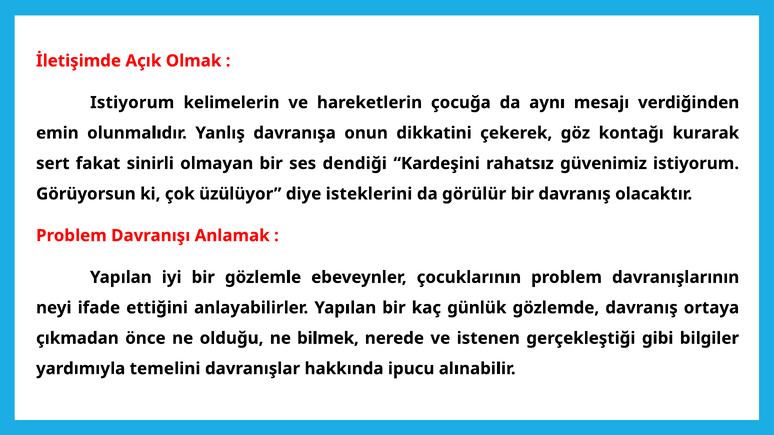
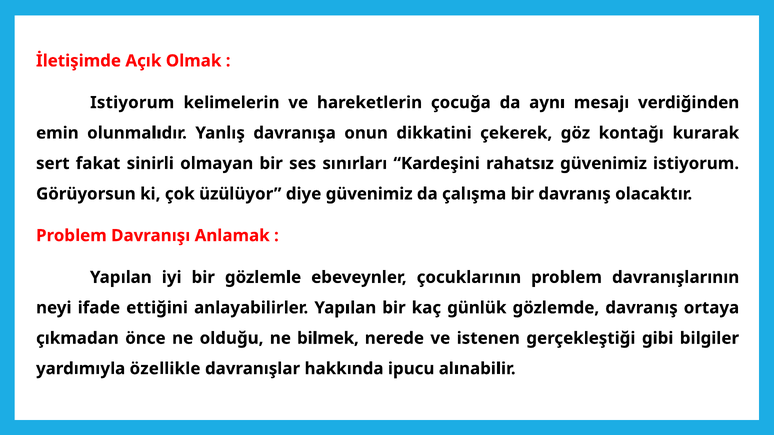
dendiği: dendiği -> sınırları
diye isteklerini: isteklerini -> güvenimiz
görülür: görülür -> çalışma
temelini: temelini -> özellikle
